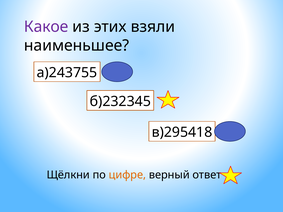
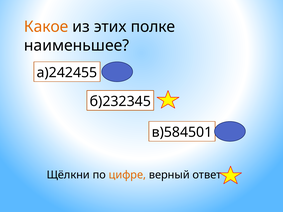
Какое colour: purple -> orange
взяли: взяли -> полке
а)243755: а)243755 -> а)242455
в)295418: в)295418 -> в)584501
